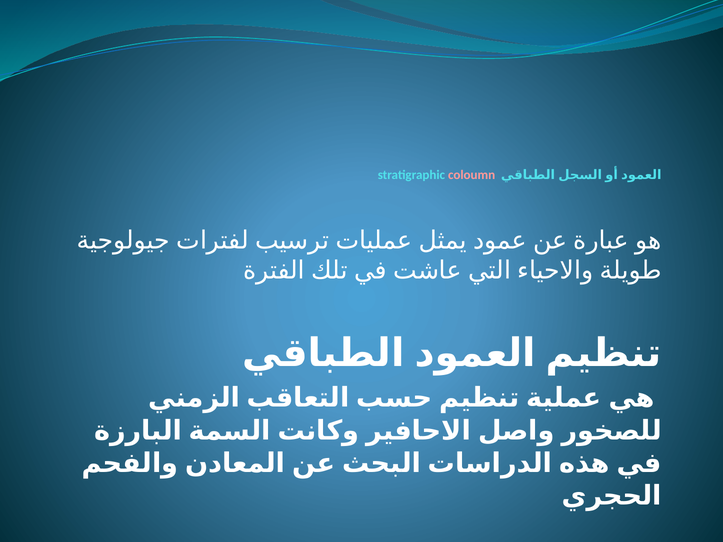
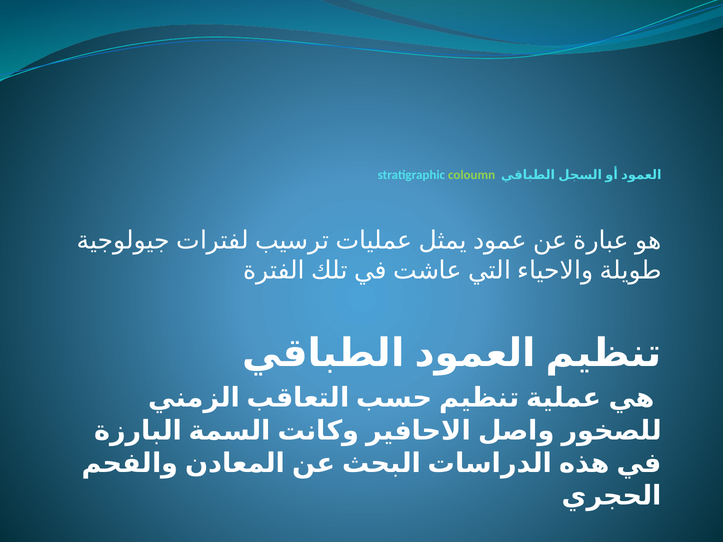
coloumn colour: pink -> light green
